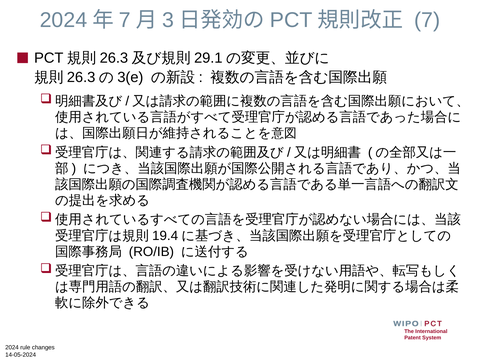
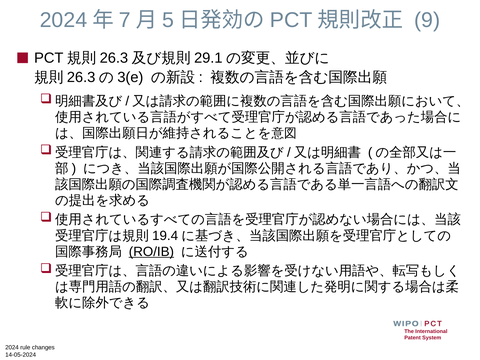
3: 3 -> 5
7 at (427, 20): 7 -> 9
RO/IB underline: none -> present
